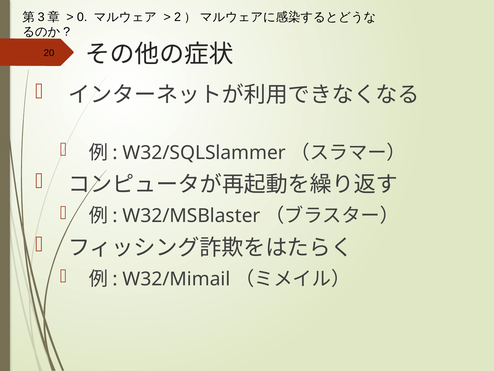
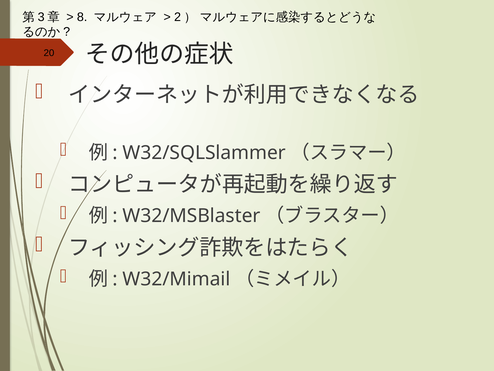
0: 0 -> 8
